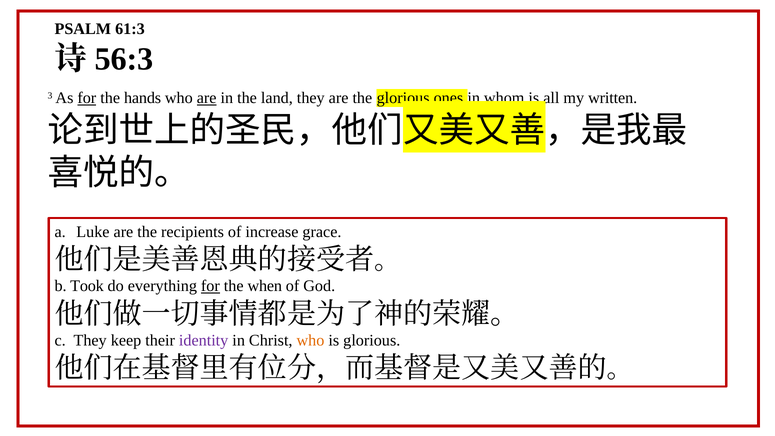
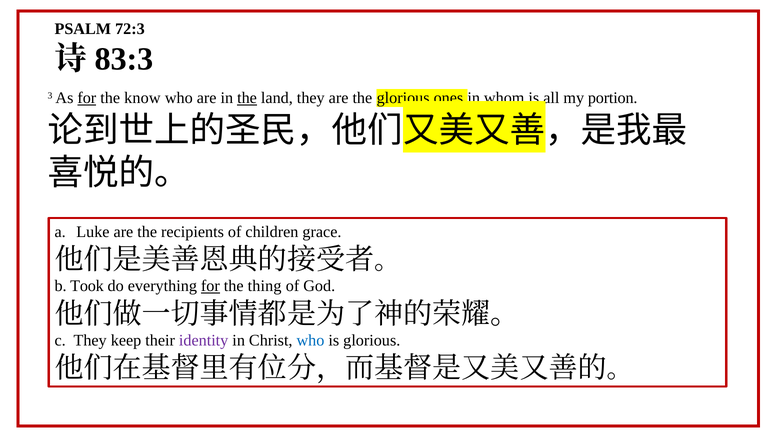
61:3: 61:3 -> 72:3
56:3: 56:3 -> 83:3
hands: hands -> know
are at (207, 98) underline: present -> none
the at (247, 98) underline: none -> present
written: written -> portion
increase: increase -> children
when: when -> thing
who at (310, 340) colour: orange -> blue
